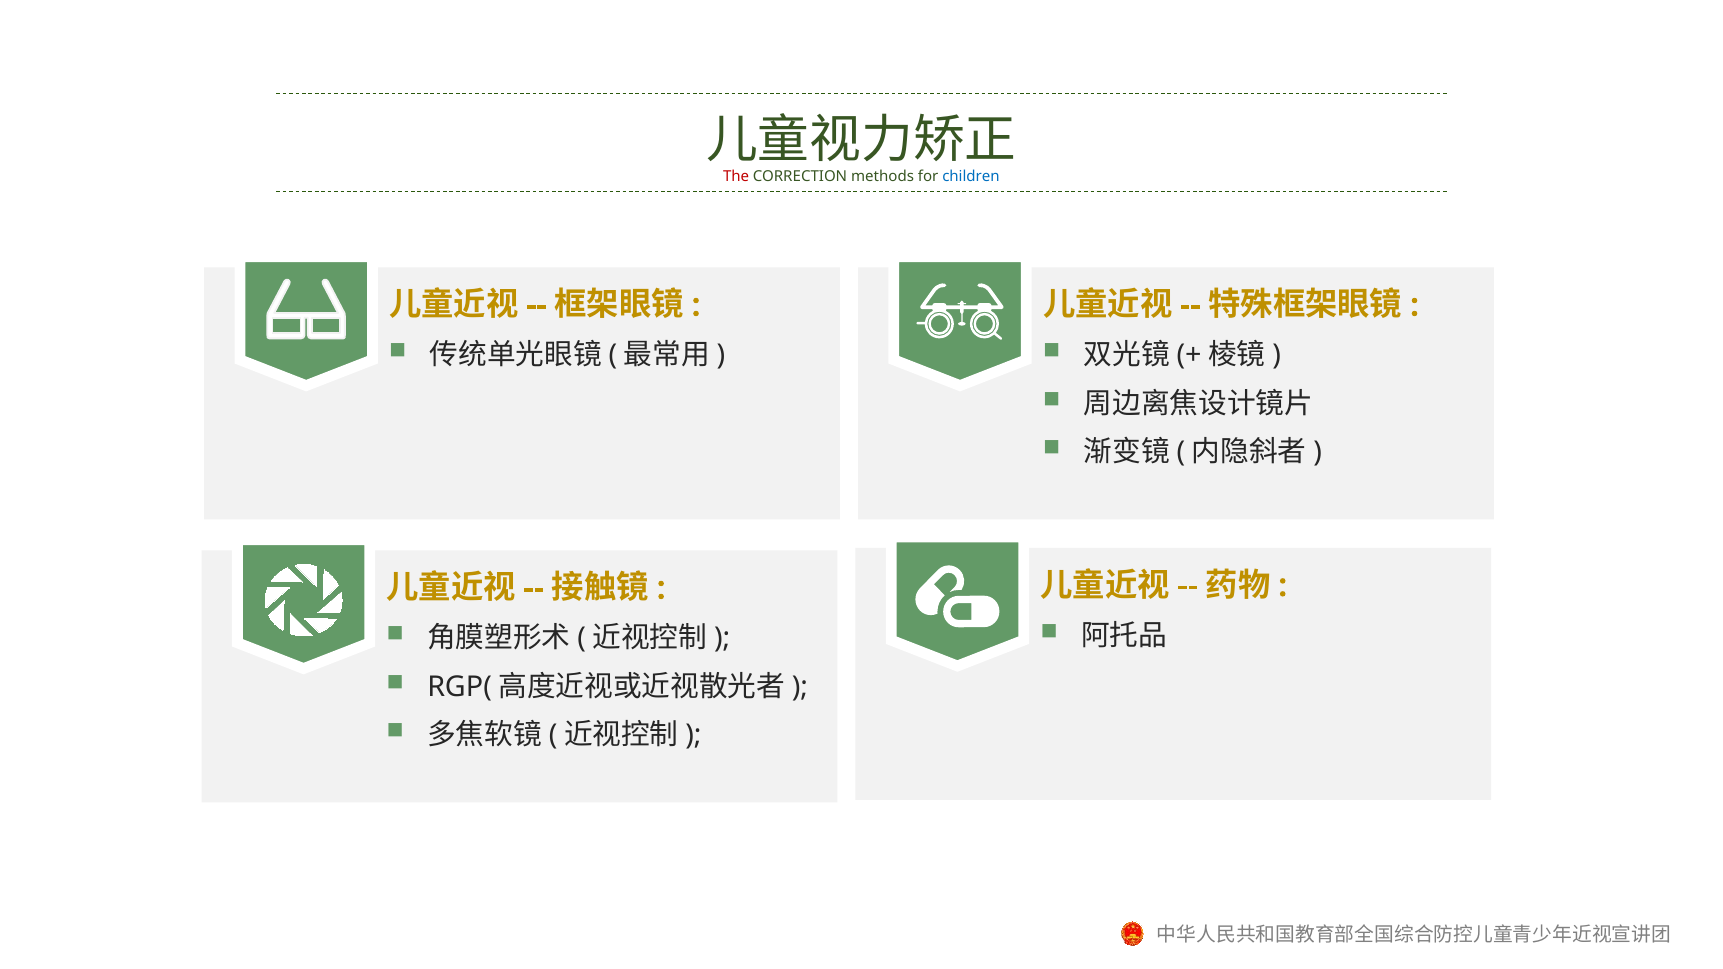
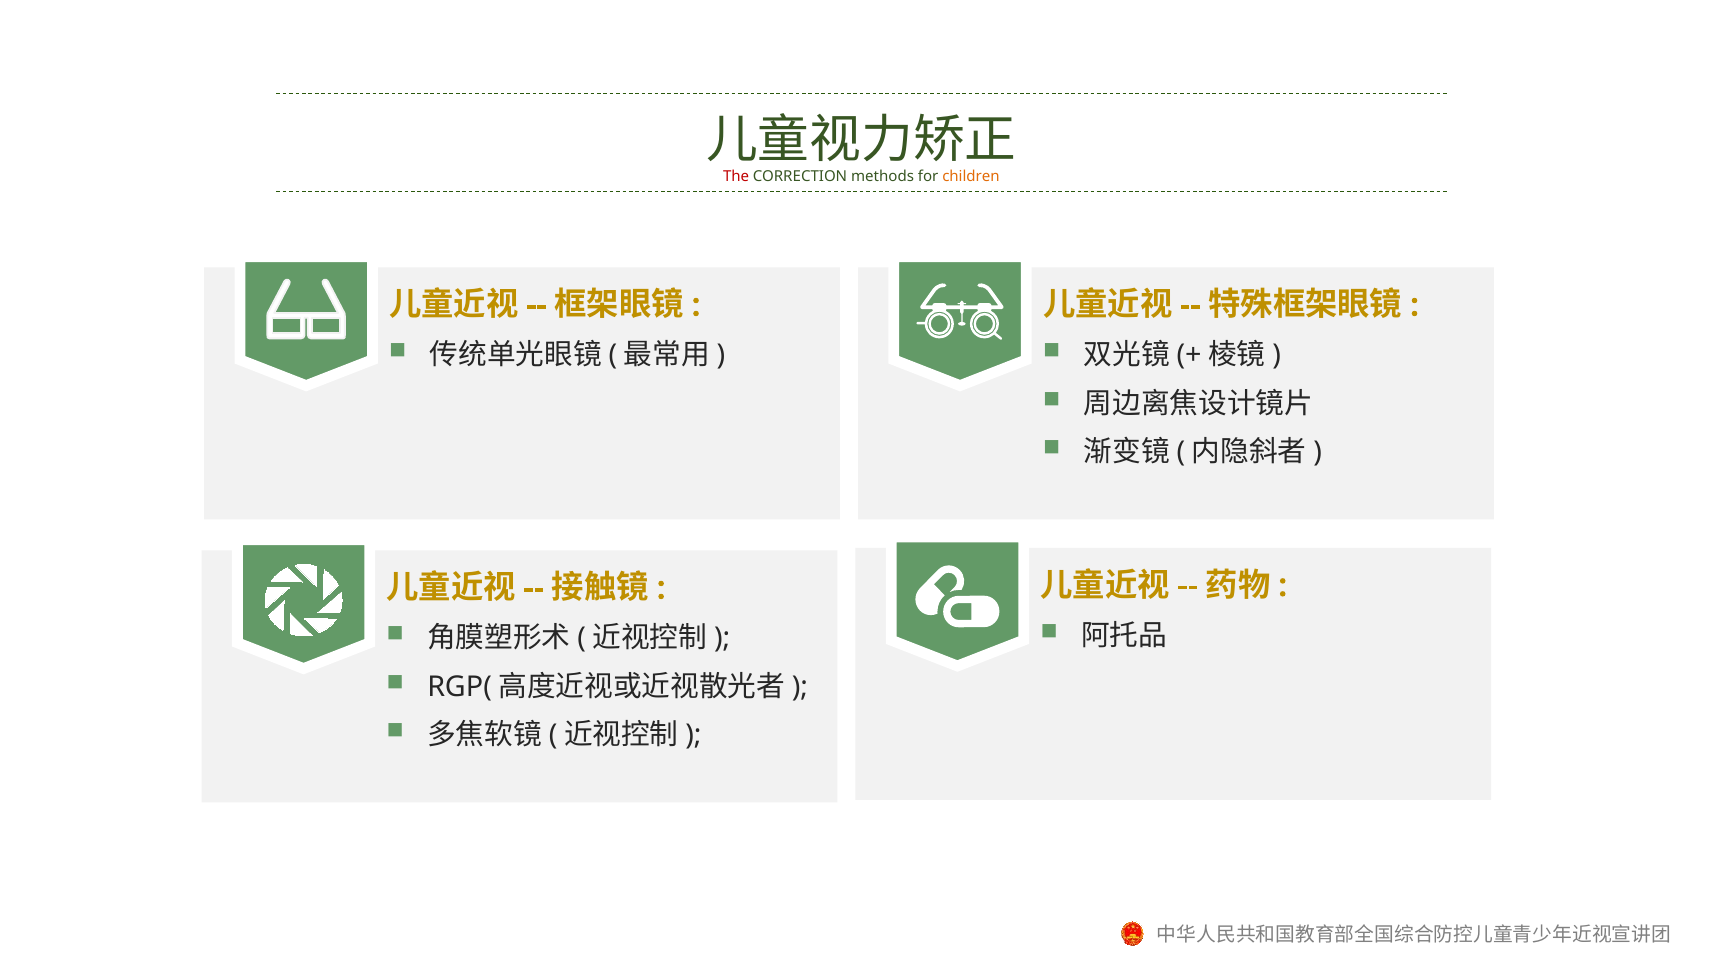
children colour: blue -> orange
